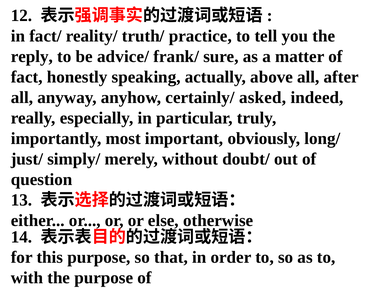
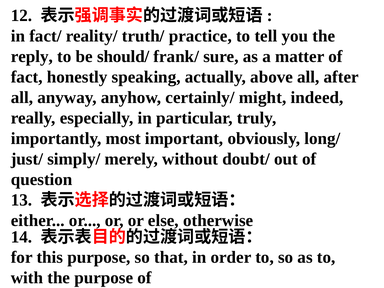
advice/: advice/ -> should/
asked: asked -> might
